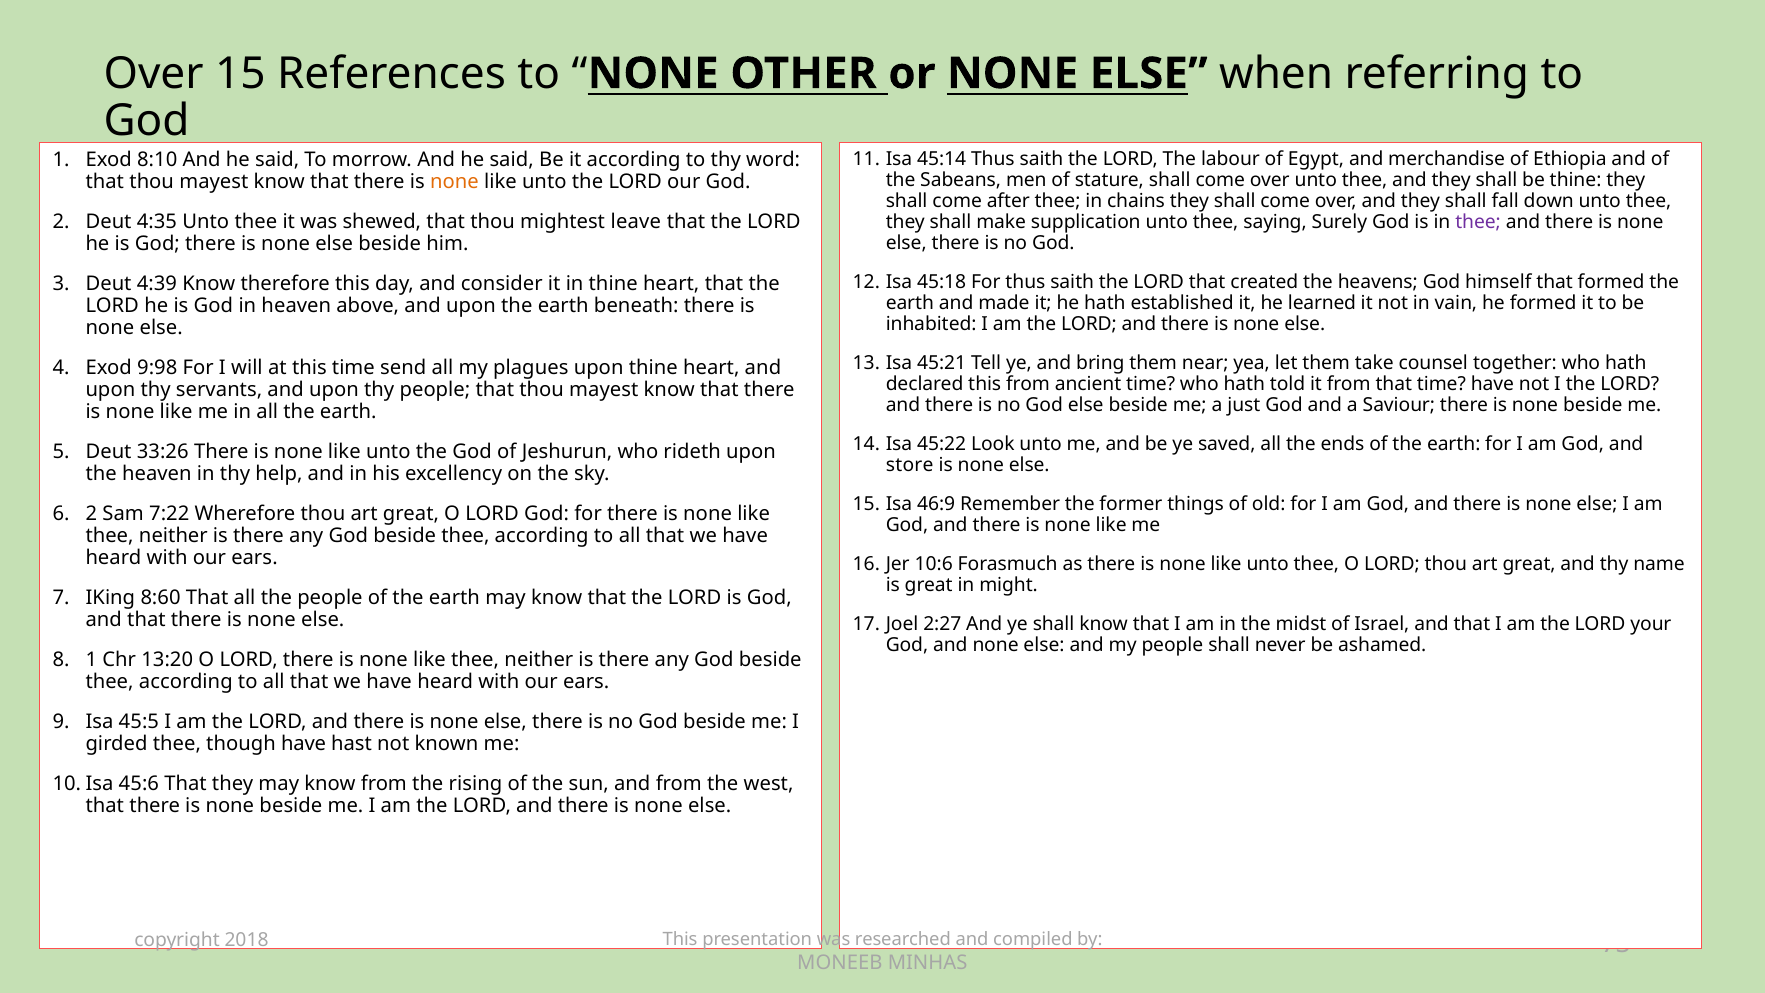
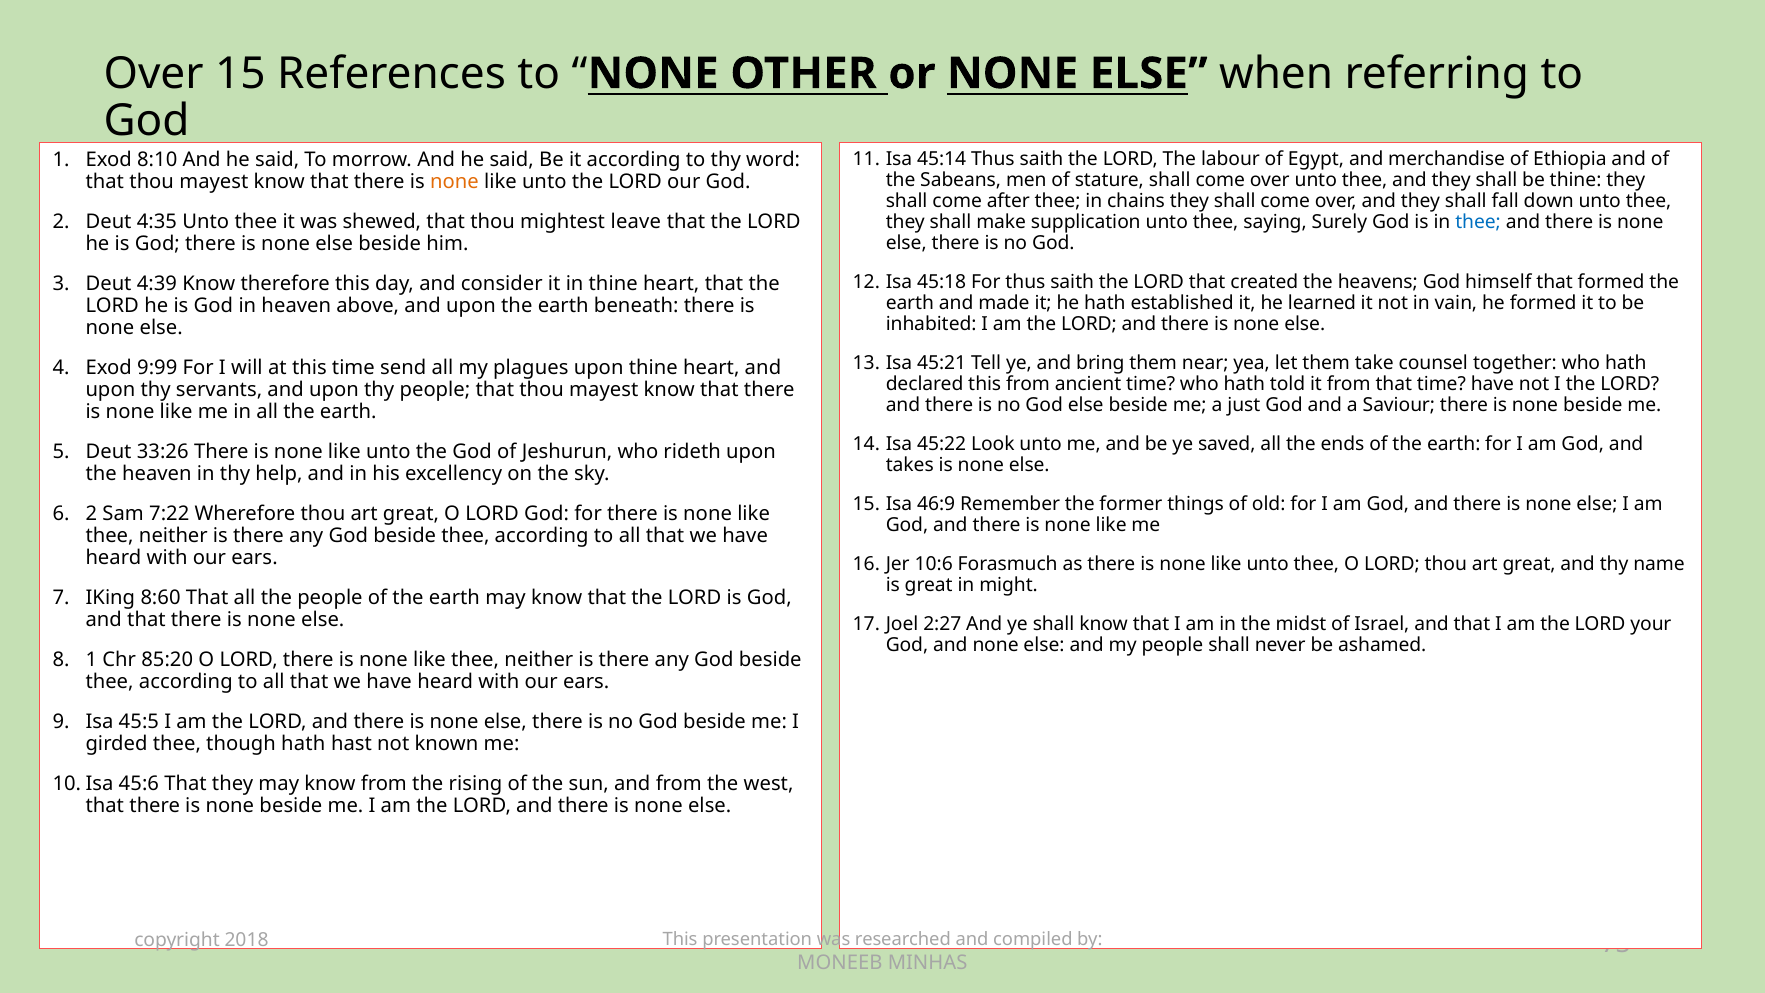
thee at (1478, 222) colour: purple -> blue
9:98: 9:98 -> 9:99
store: store -> takes
13:20: 13:20 -> 85:20
though have: have -> hath
